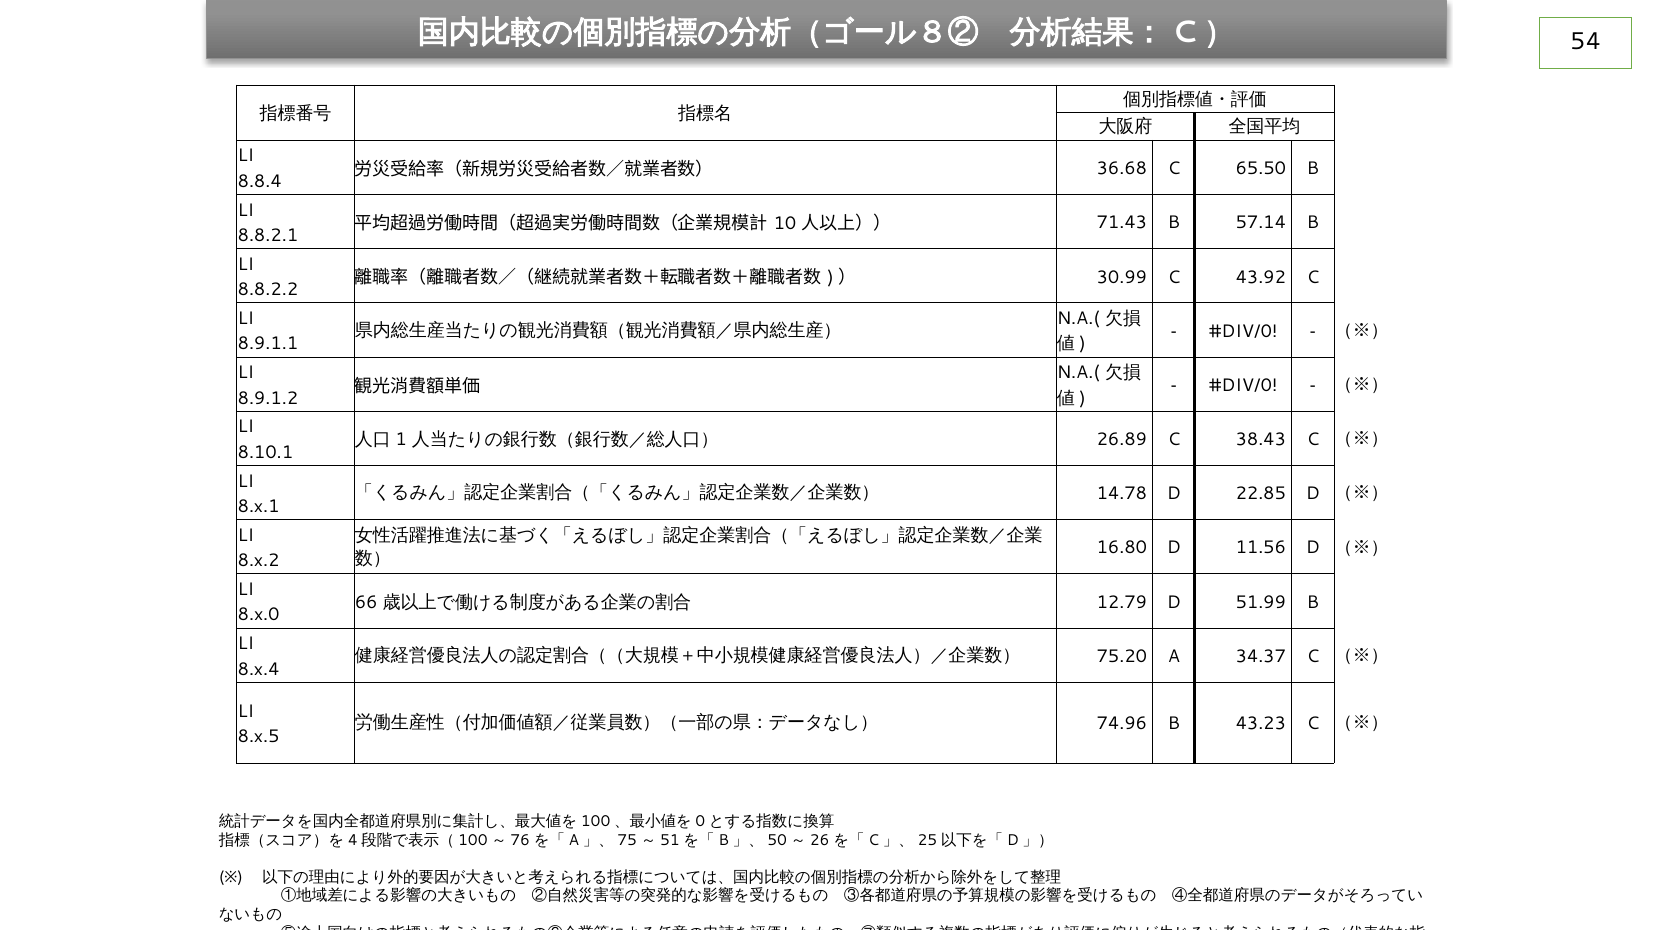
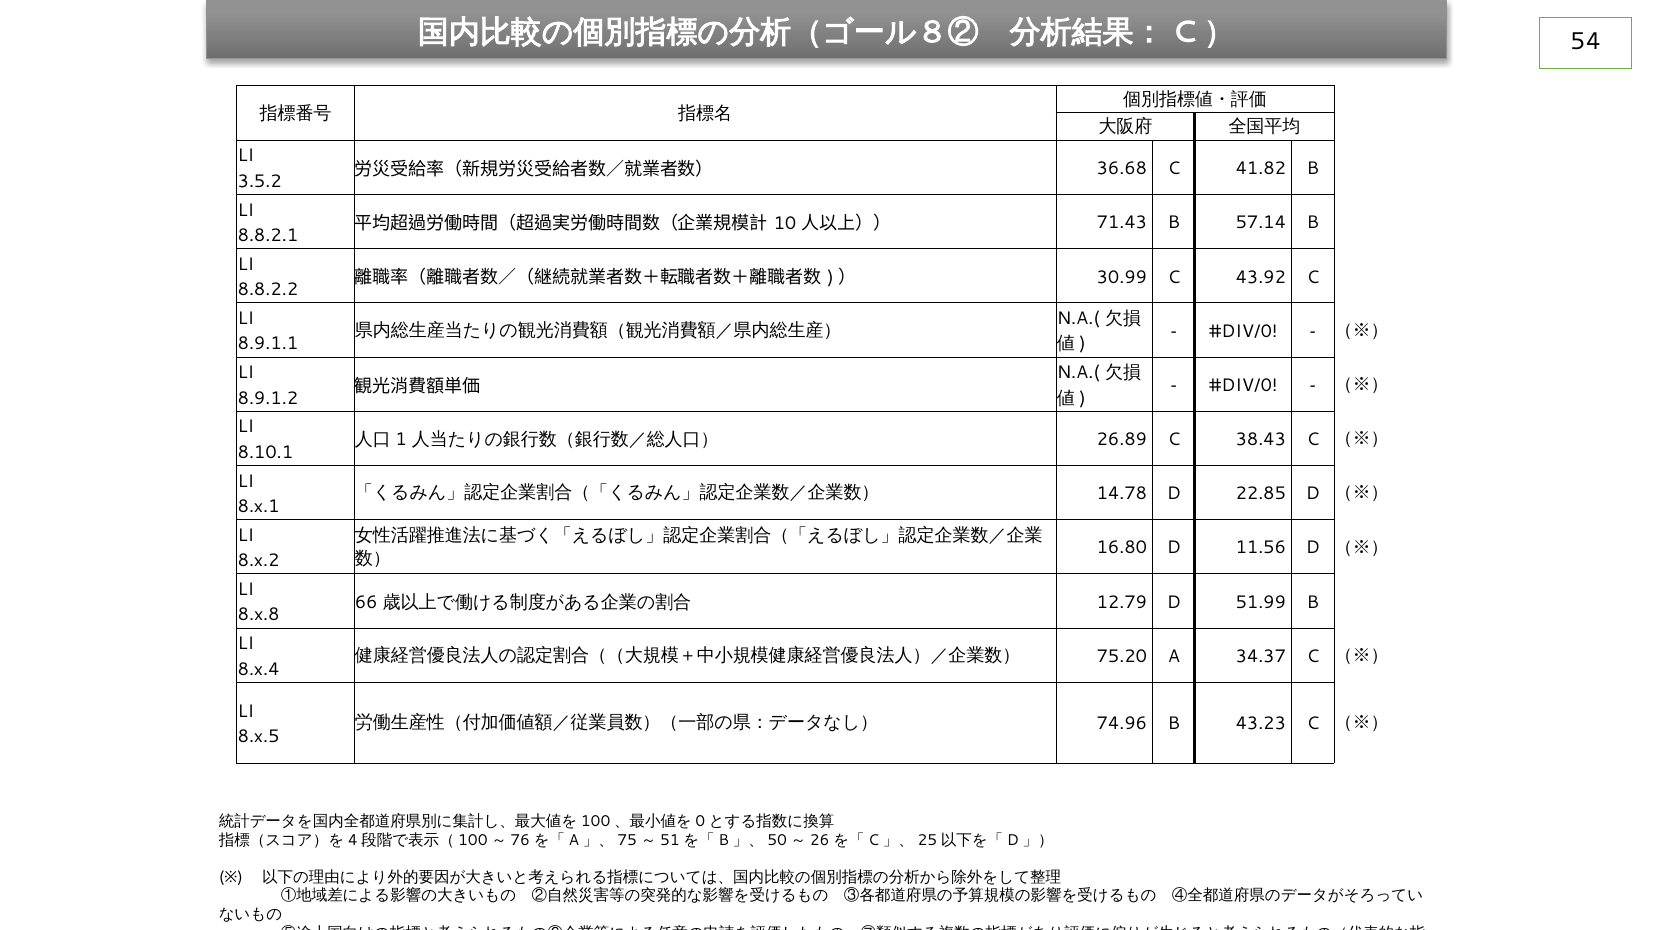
65.50: 65.50 -> 41.82
8.8.4: 8.8.4 -> 3.5.2
8.x.0: 8.x.0 -> 8.x.8
